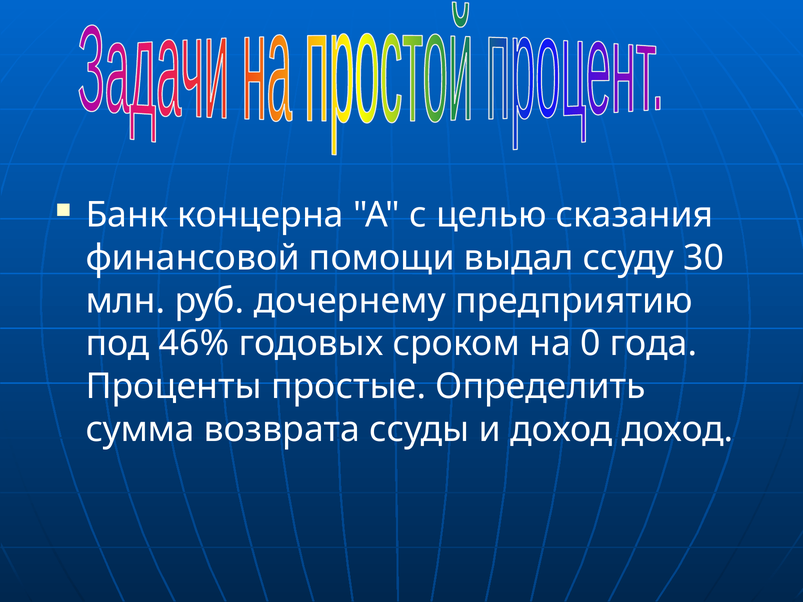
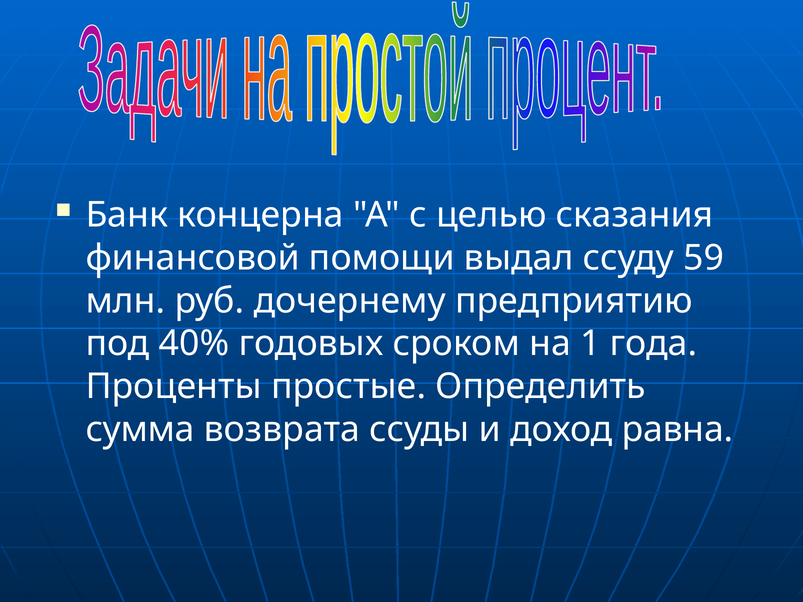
30: 30 -> 59
46%: 46% -> 40%
0: 0 -> 1
доход доход: доход -> равна
